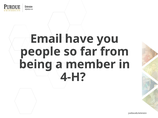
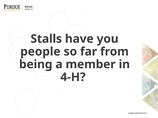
Email: Email -> Stalls
